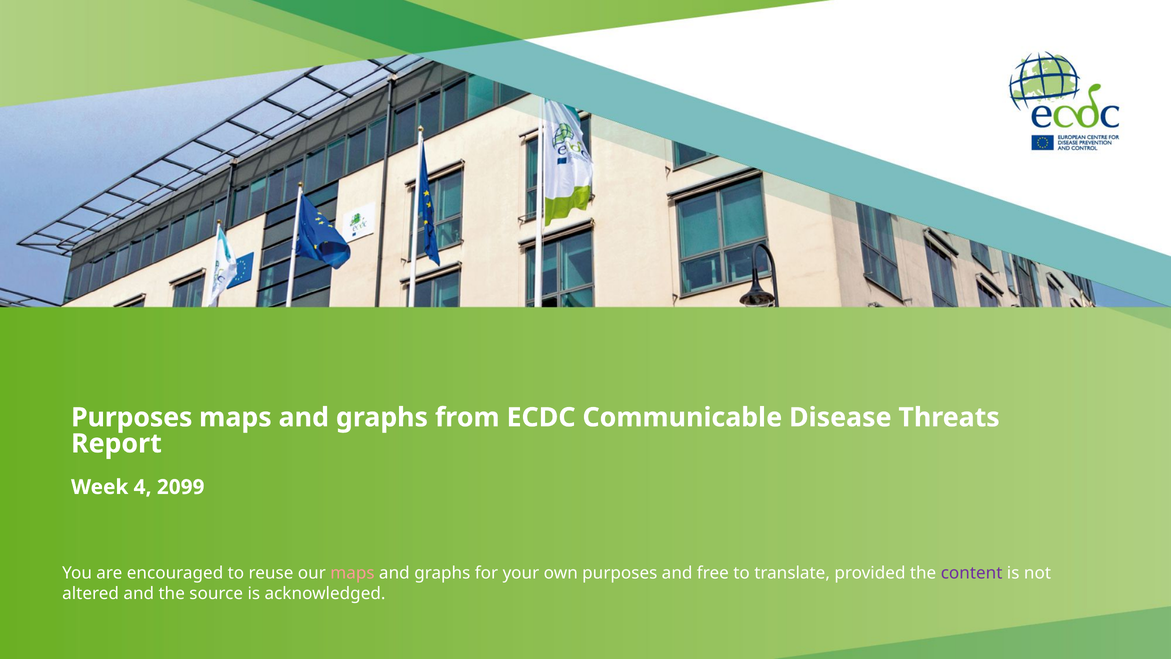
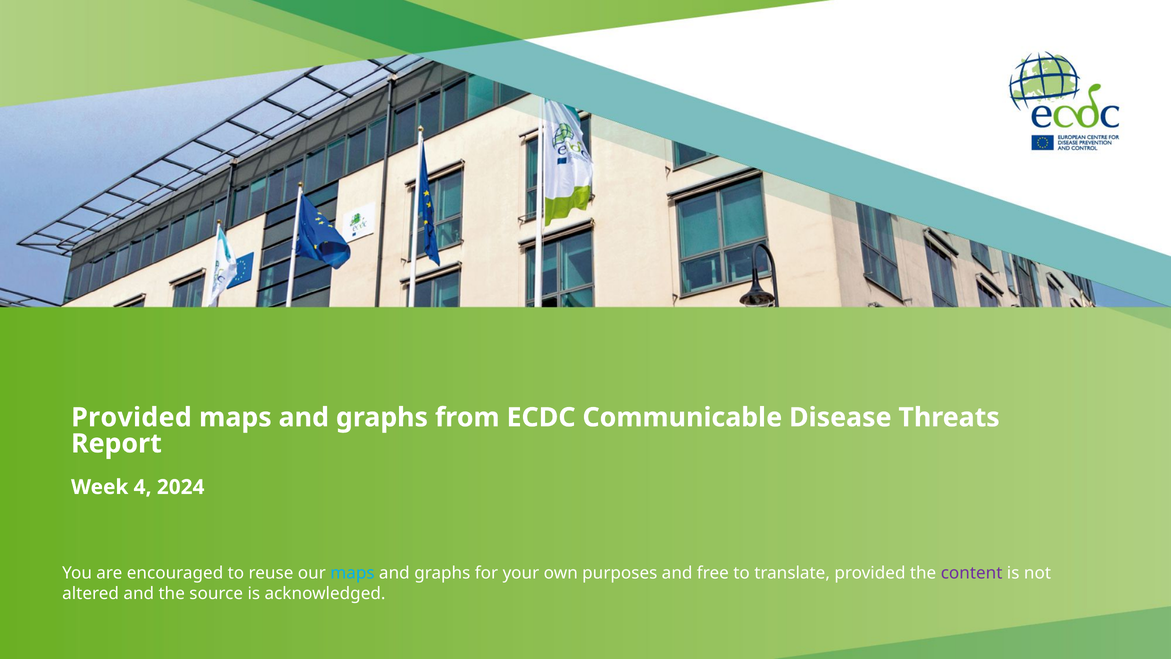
Purposes at (132, 417): Purposes -> Provided
2099: 2099 -> 2024
maps at (352, 573) colour: pink -> light blue
